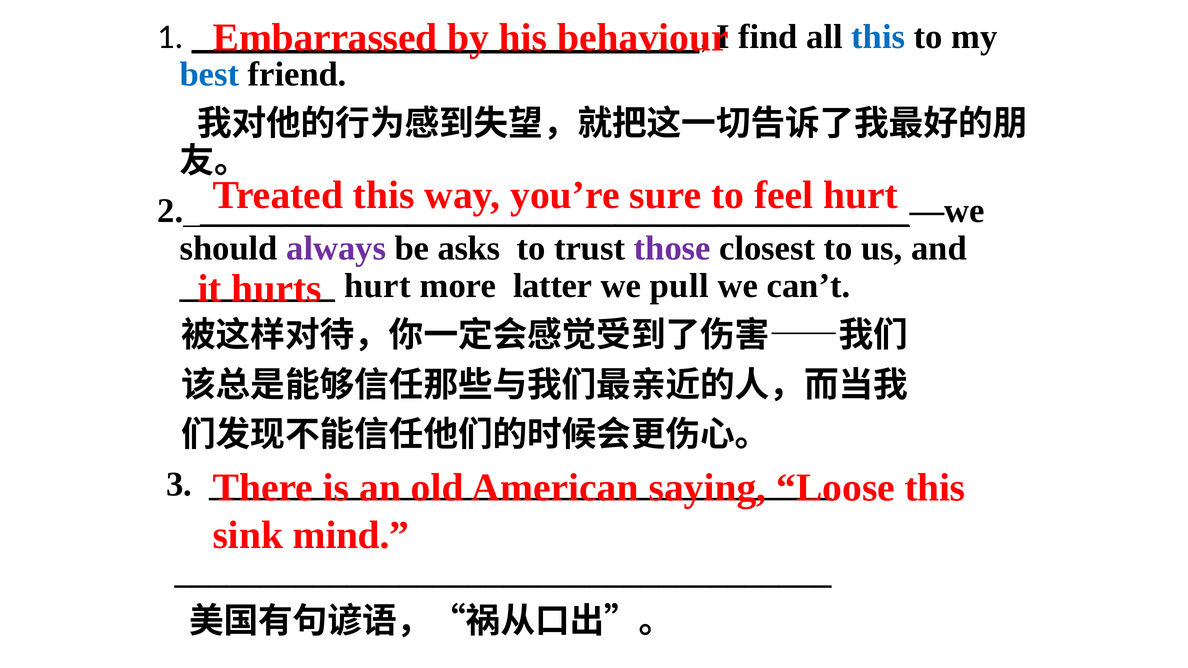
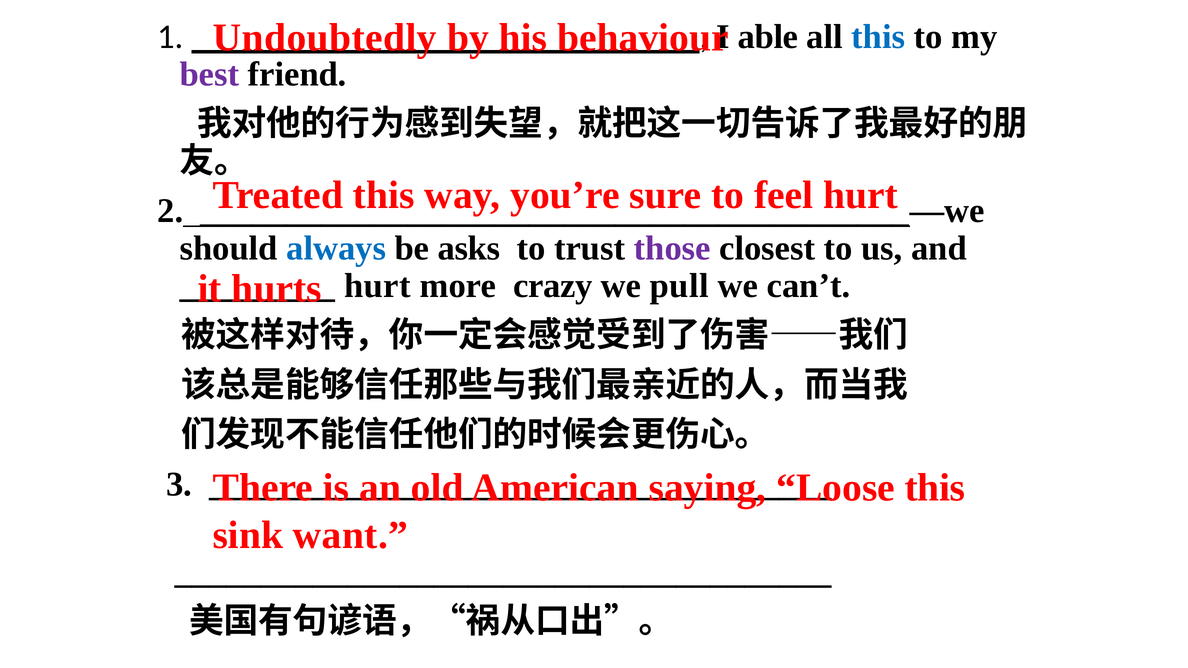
Embarrassed: Embarrassed -> Undoubtedly
find: find -> able
best colour: blue -> purple
always colour: purple -> blue
latter: latter -> crazy
mind: mind -> want
